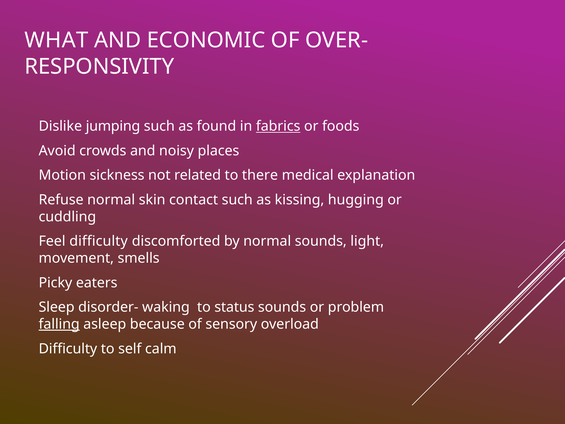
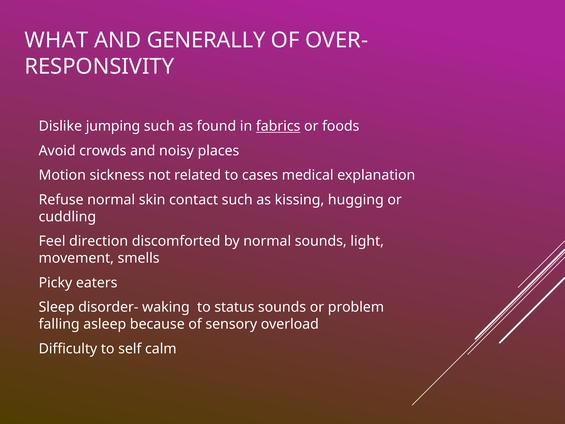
ECONOMIC: ECONOMIC -> GENERALLY
there: there -> cases
Feel difficulty: difficulty -> direction
falling underline: present -> none
